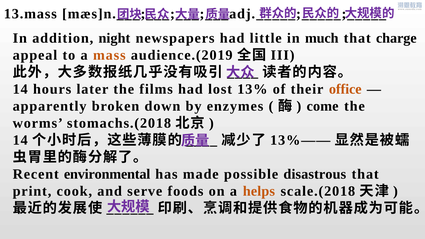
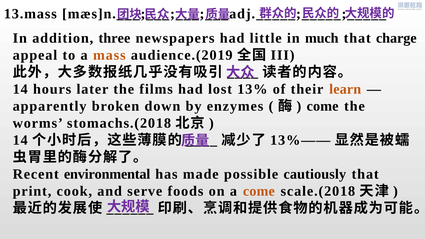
night: night -> three
office: office -> learn
disastrous: disastrous -> cautiously
a helps: helps -> come
